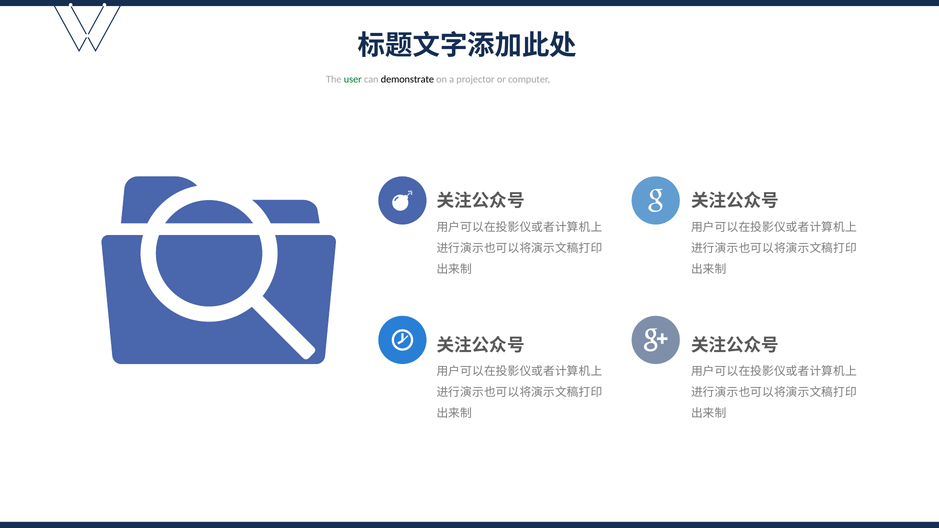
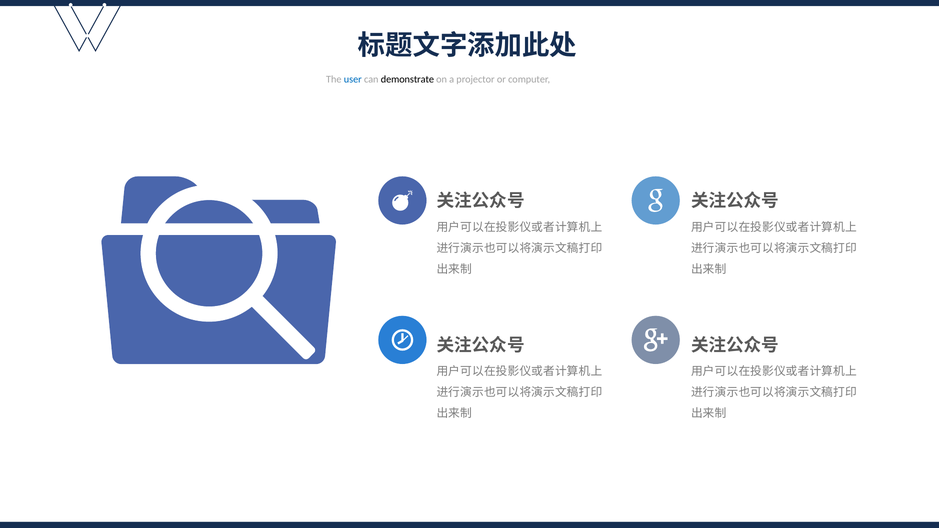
user colour: green -> blue
